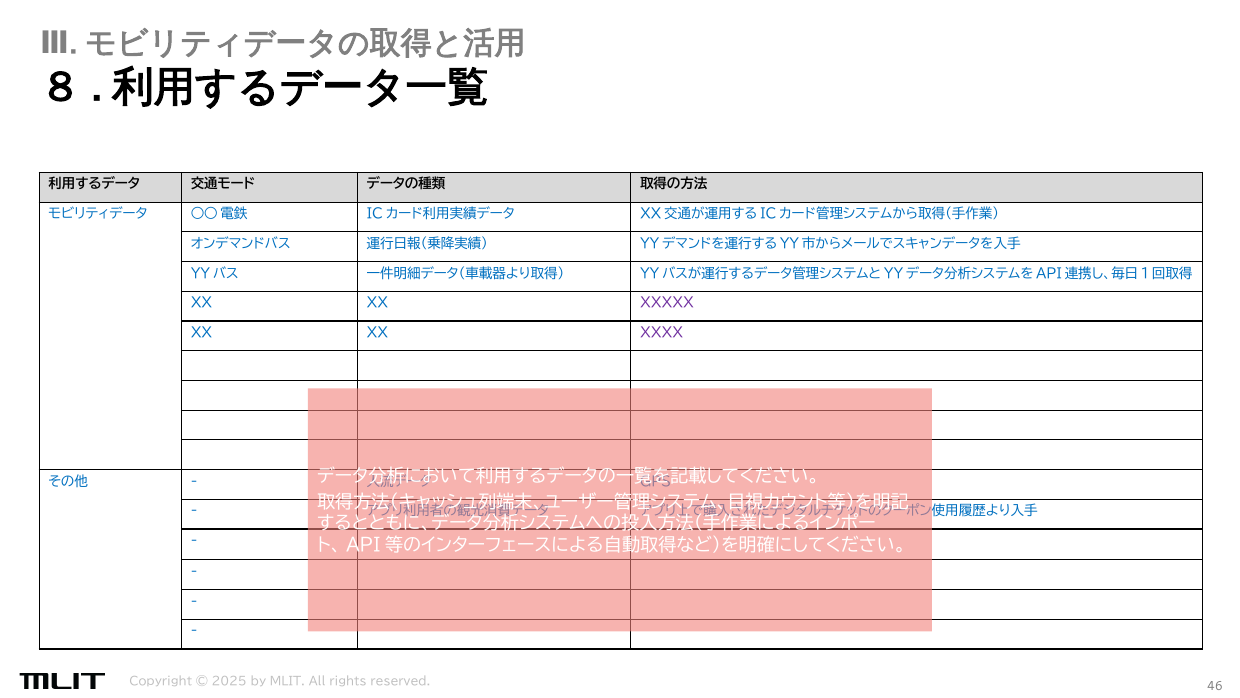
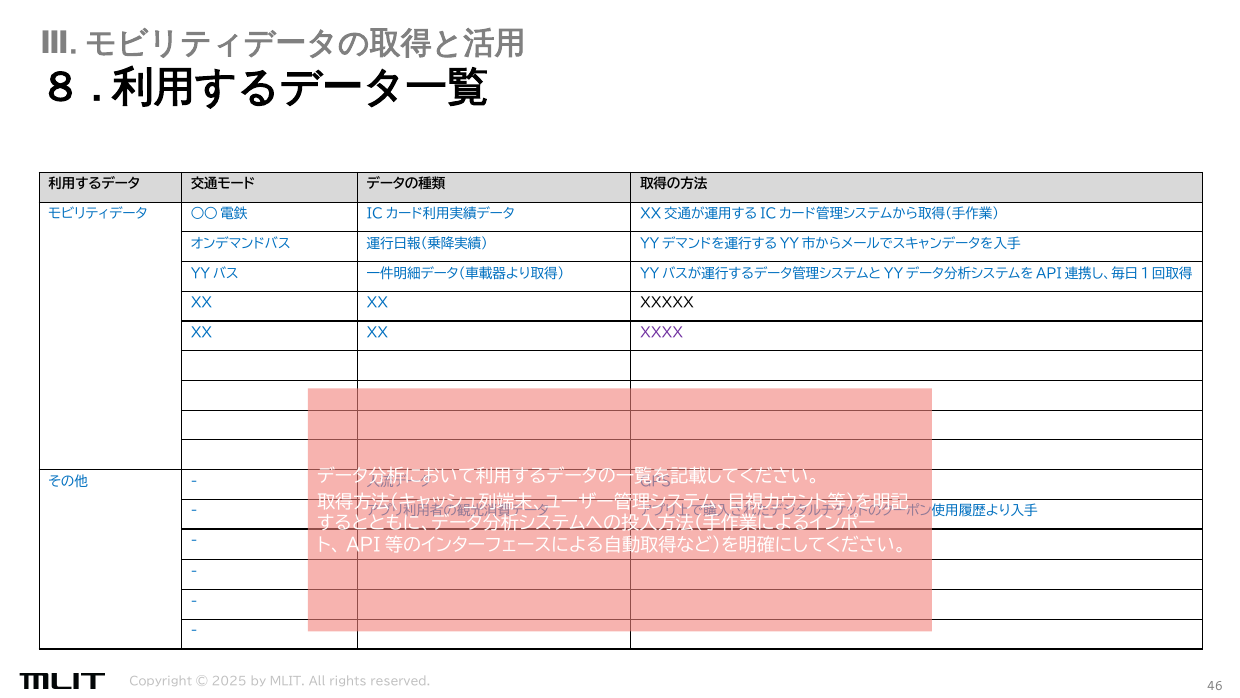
XXXXX colour: purple -> black
